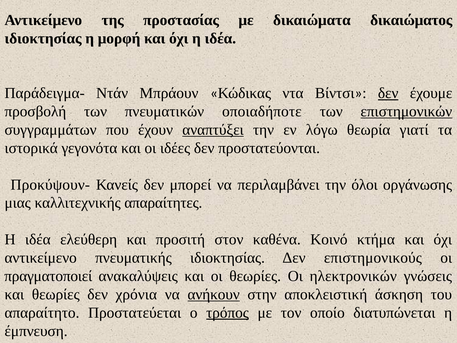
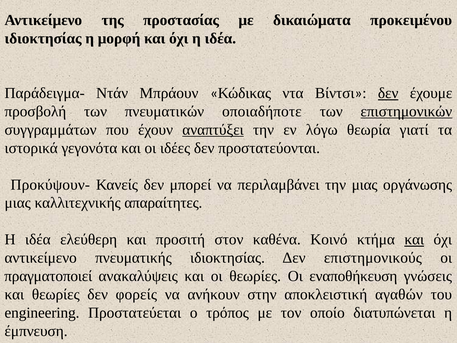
δικαιώματος: δικαιώματος -> προκειμένου
την όλοι: όλοι -> μιας
και at (414, 239) underline: none -> present
ηλεκτρονικών: ηλεκτρονικών -> εναποθήκευση
χρόνια: χρόνια -> φορείς
ανήκουν underline: present -> none
άσκηση: άσκηση -> αγαθών
απαραίτητο: απαραίτητο -> engineering
τρόπος underline: present -> none
